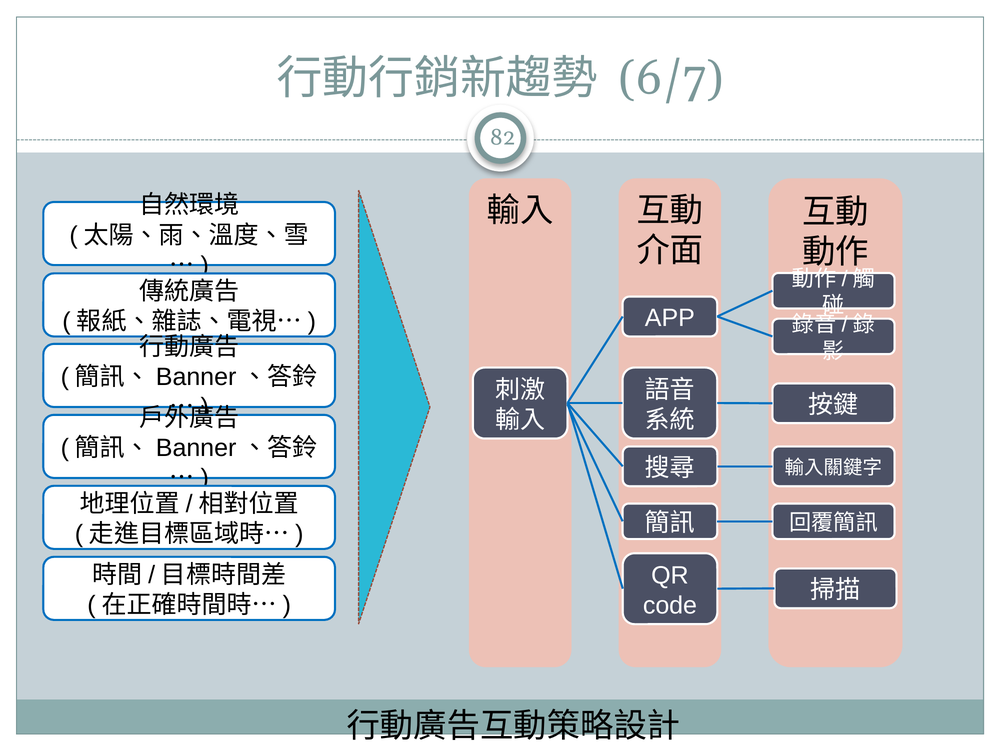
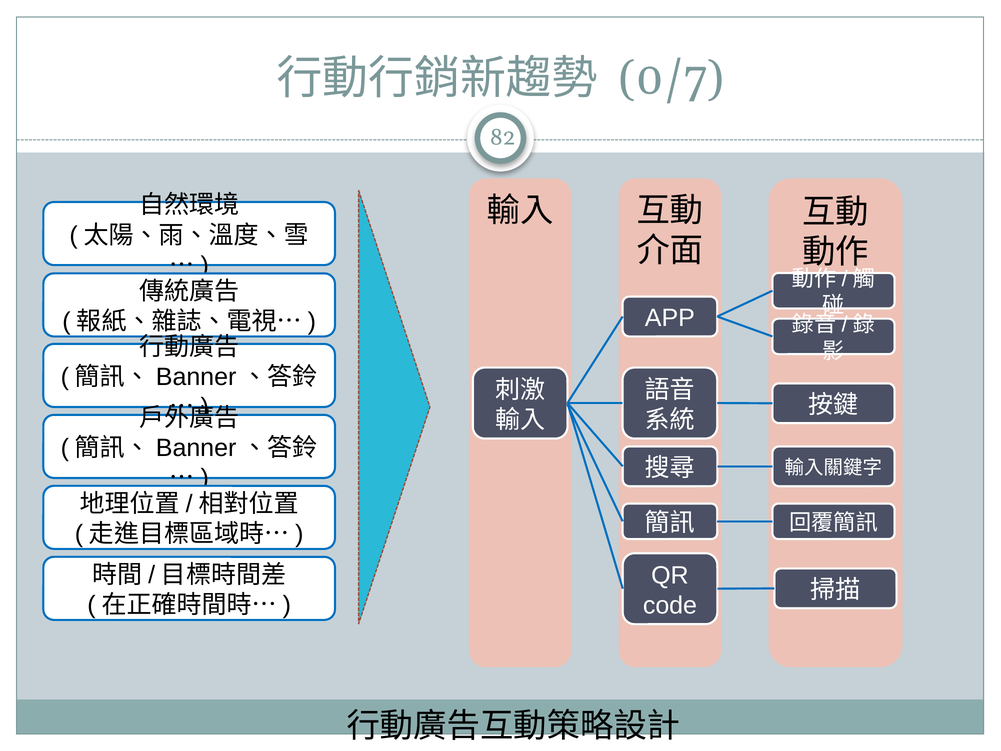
6/7: 6/7 -> 0/7
